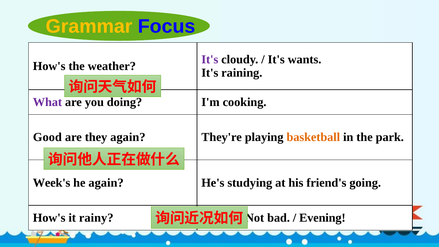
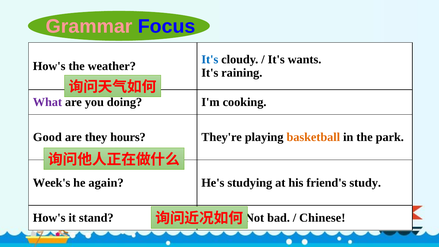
Grammar colour: yellow -> pink
It's at (210, 59) colour: purple -> blue
they again: again -> hours
going: going -> study
rainy: rainy -> stand
Evening: Evening -> Chinese
